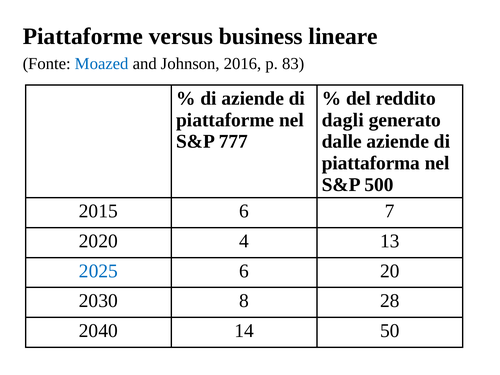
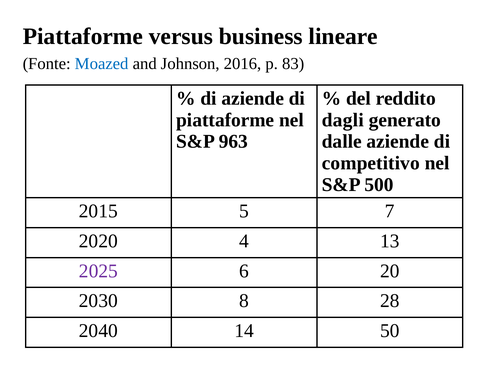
777: 777 -> 963
piattaforma: piattaforma -> competitivo
2015 6: 6 -> 5
2025 colour: blue -> purple
